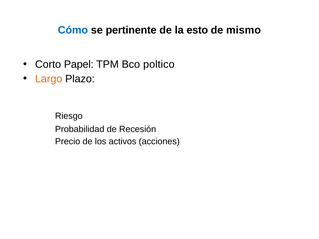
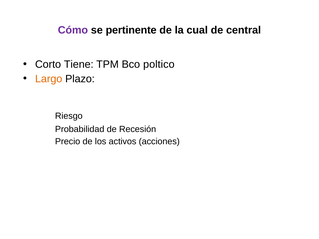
Cómo colour: blue -> purple
esto: esto -> cual
mismo: mismo -> central
Papel: Papel -> Tiene
